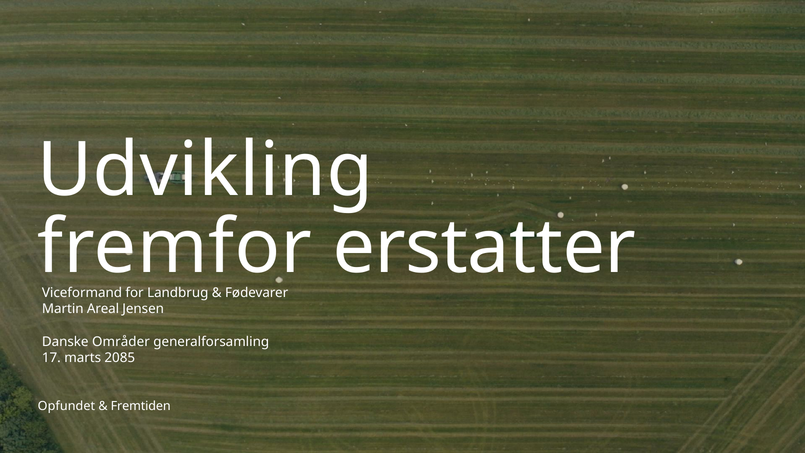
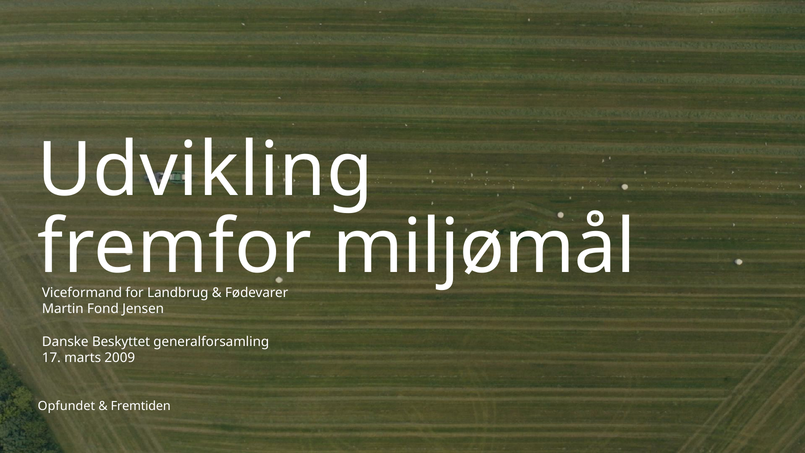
erstatter: erstatter -> miljømål
Areal: Areal -> Fond
Områder: Områder -> Beskyttet
2085: 2085 -> 2009
